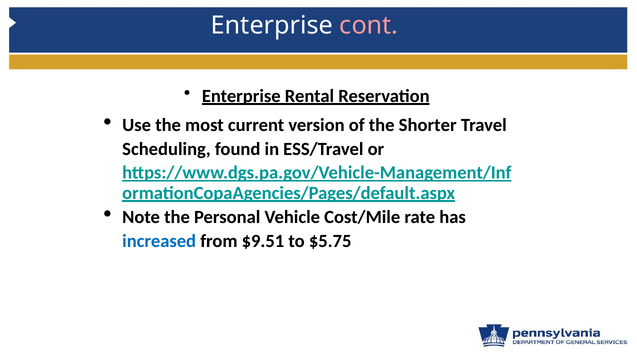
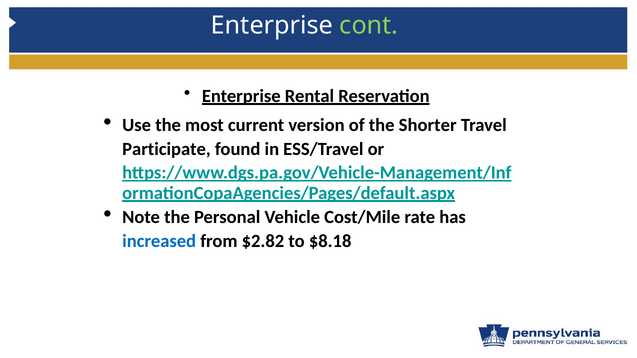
cont colour: pink -> light green
Scheduling: Scheduling -> Participate
$9.51: $9.51 -> $2.82
$5.75: $5.75 -> $8.18
